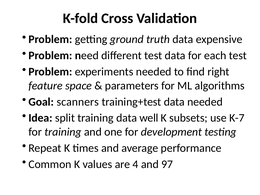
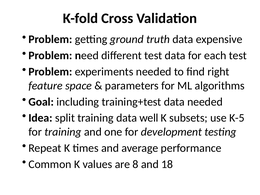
scanners: scanners -> including
K-7: K-7 -> K-5
4: 4 -> 8
97: 97 -> 18
